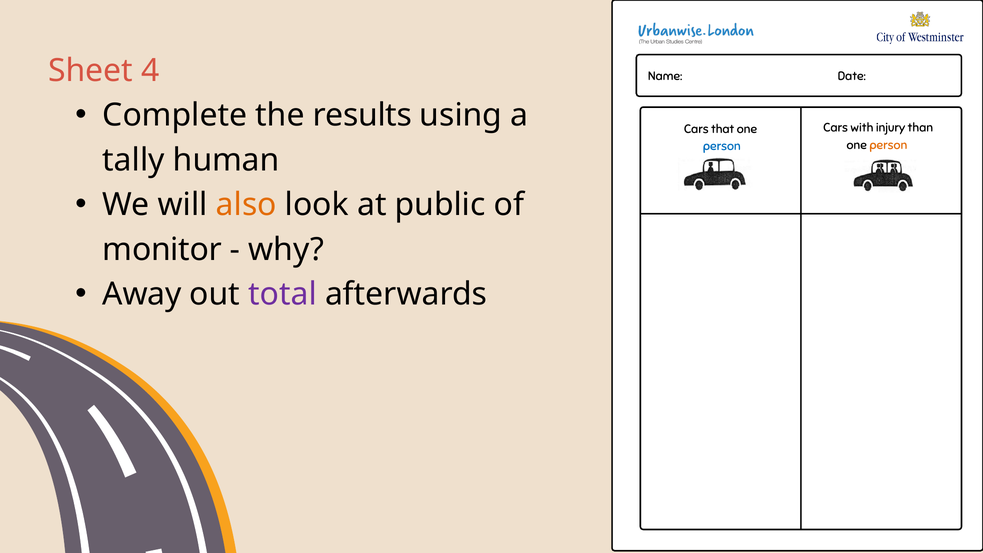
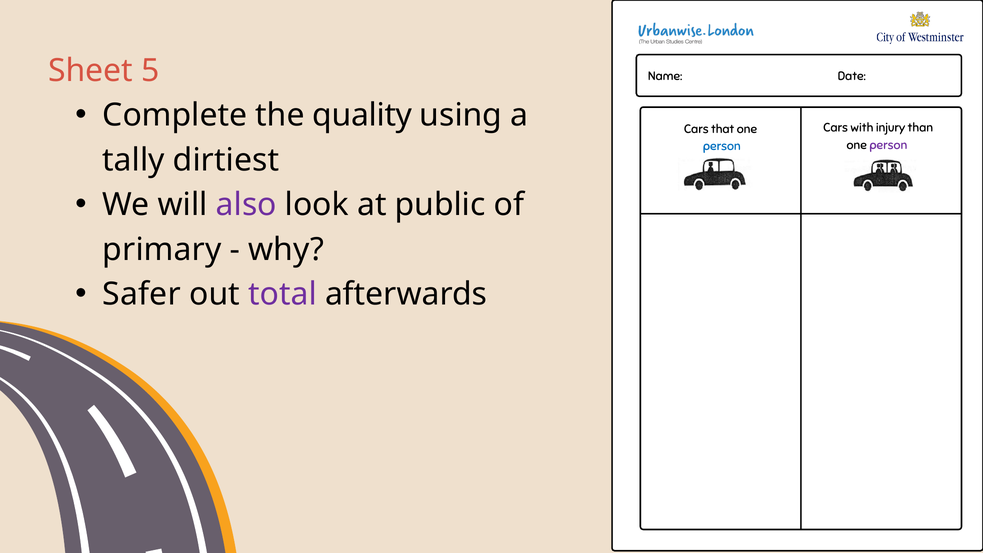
4: 4 -> 5
results: results -> quality
person at (888, 145) colour: orange -> purple
human: human -> dirtiest
also colour: orange -> purple
monitor: monitor -> primary
Away: Away -> Safer
